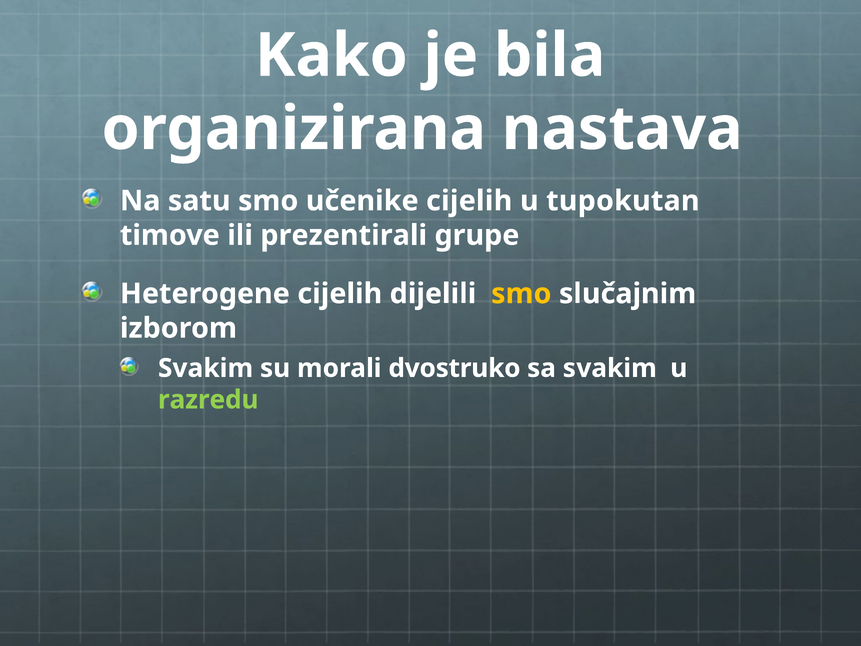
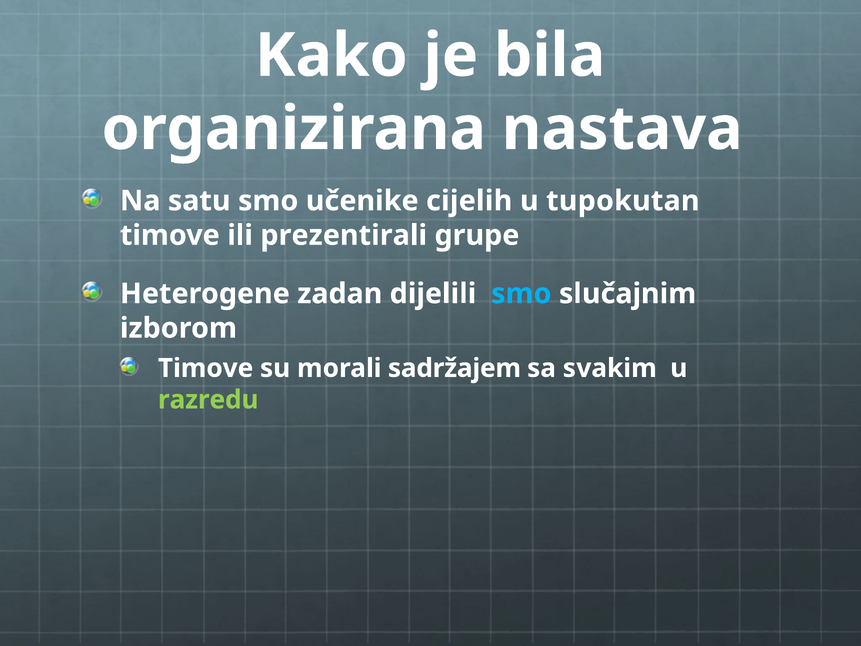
Heterogene cijelih: cijelih -> zadan
smo at (521, 294) colour: yellow -> light blue
Svakim at (206, 368): Svakim -> Timove
dvostruko: dvostruko -> sadržajem
